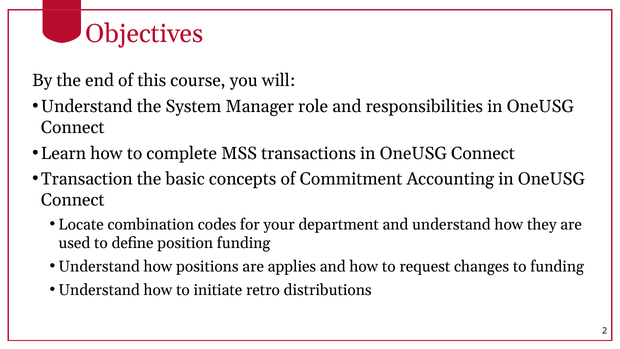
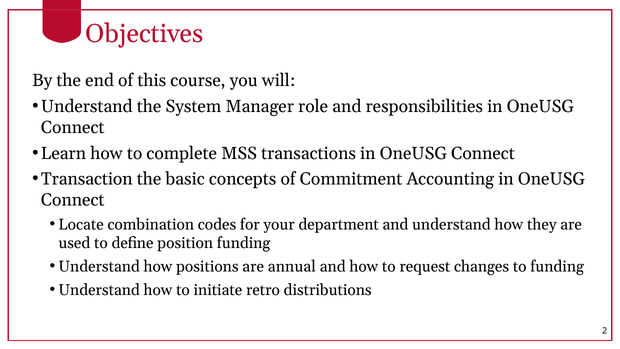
applies: applies -> annual
